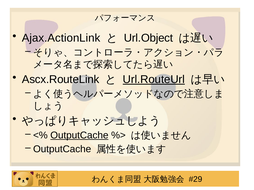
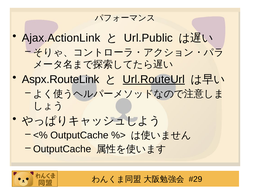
Url.Object: Url.Object -> Url.Public
Ascx.RouteLink: Ascx.RouteLink -> Aspx.RouteLink
OutputCache at (79, 136) underline: present -> none
